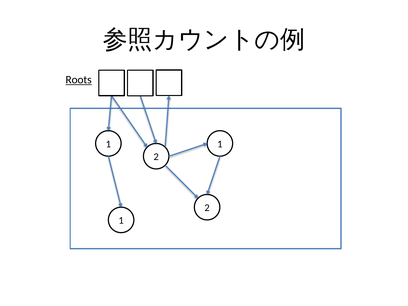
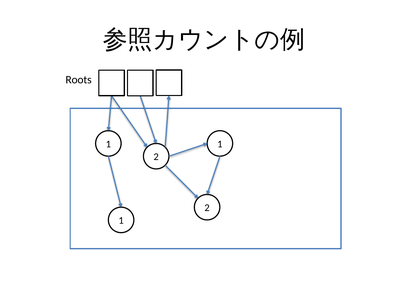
Roots underline: present -> none
